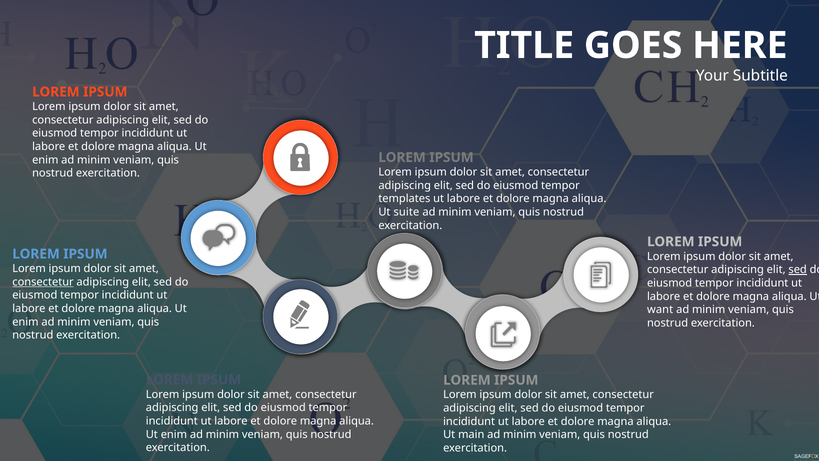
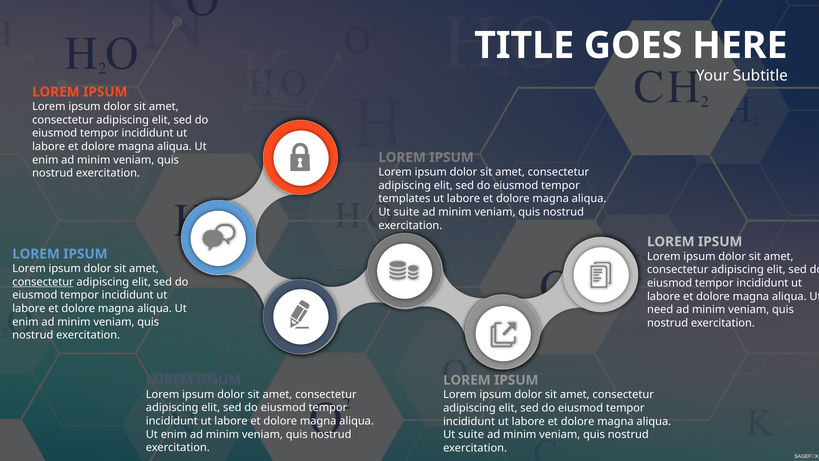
sed at (798, 270) underline: present -> none
want: want -> need
main at (471, 435): main -> suite
